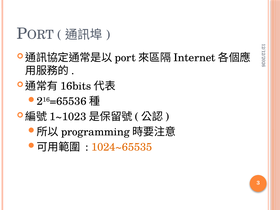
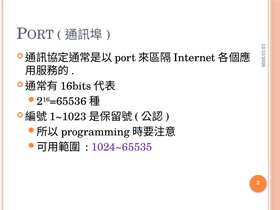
1024~65535 colour: orange -> purple
